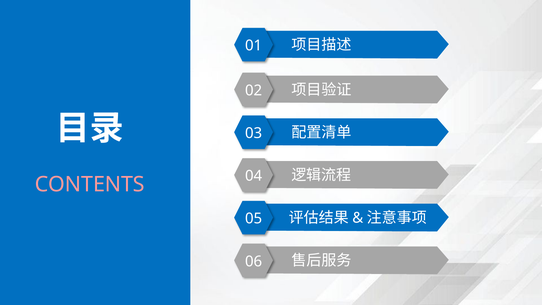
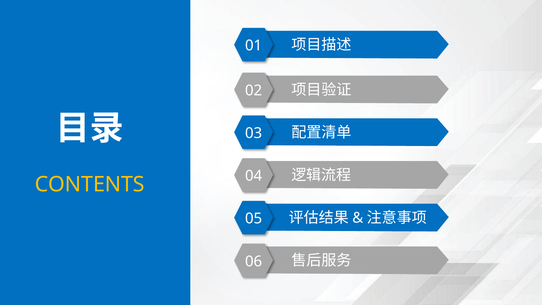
CONTENTS colour: pink -> yellow
